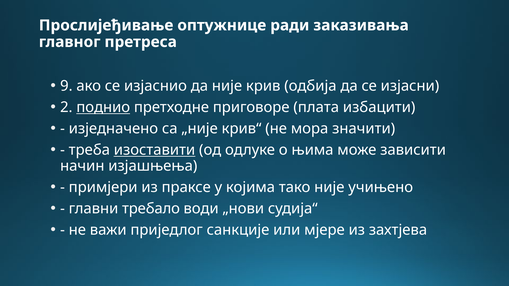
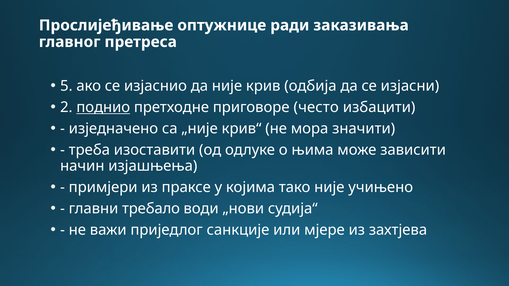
9: 9 -> 5
плата: плата -> често
изоставити underline: present -> none
